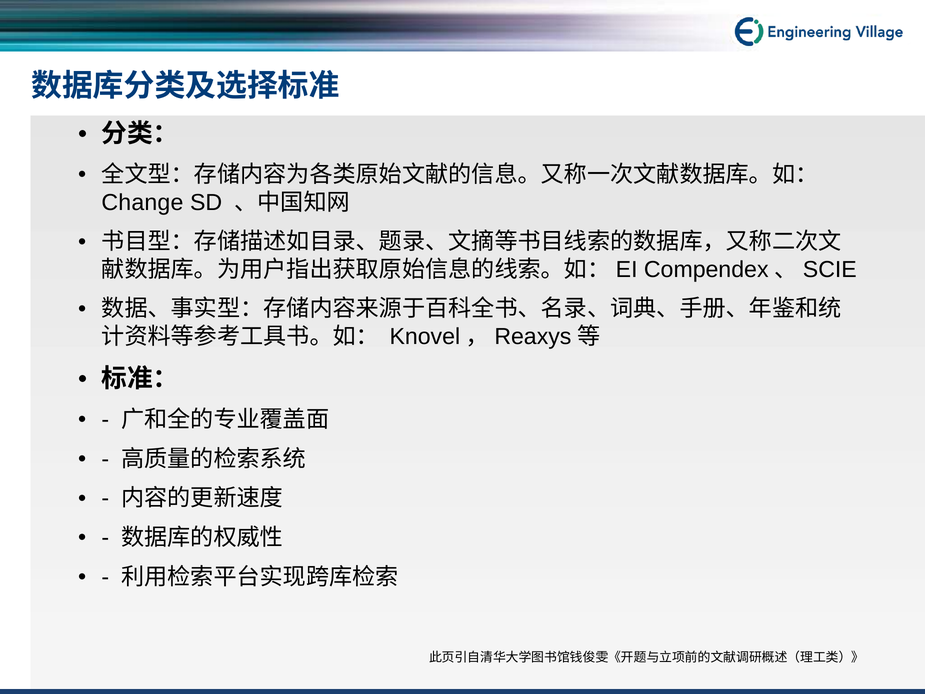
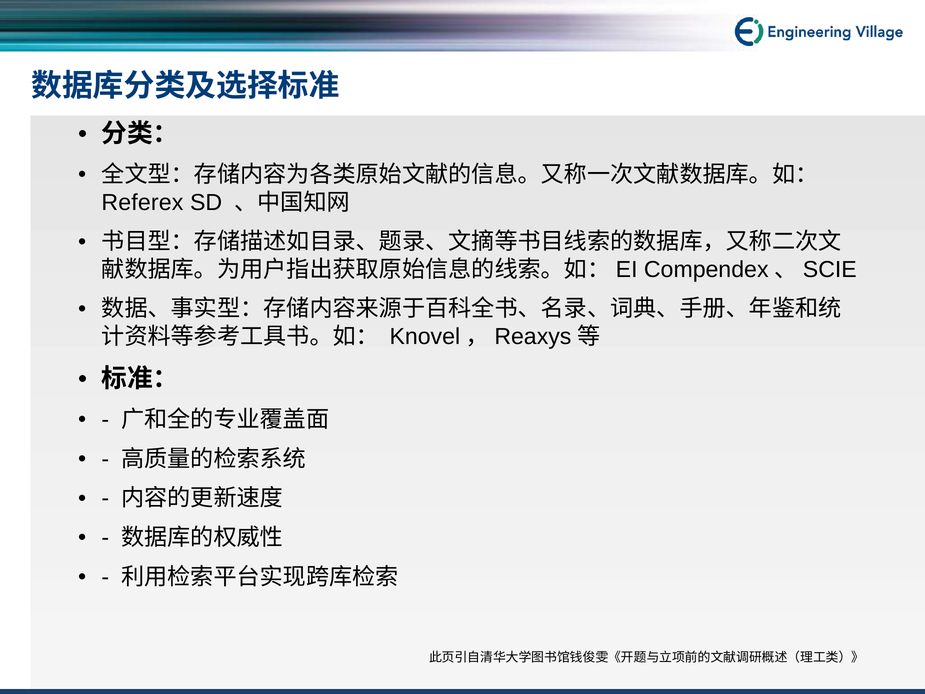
Change: Change -> Referex
